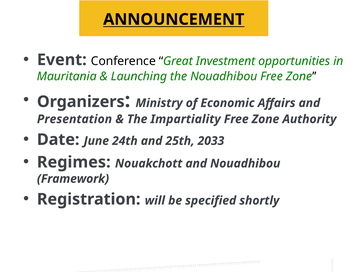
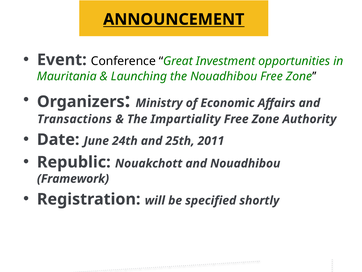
Presentation: Presentation -> Transactions
2033: 2033 -> 2011
Regimes: Regimes -> Republic
